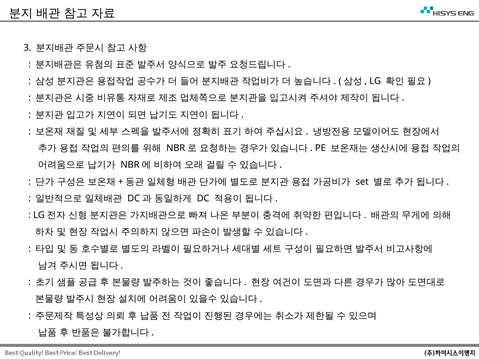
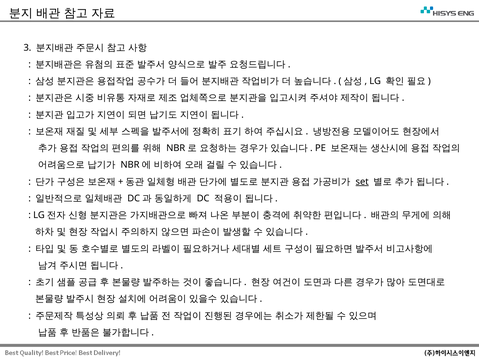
set underline: none -> present
